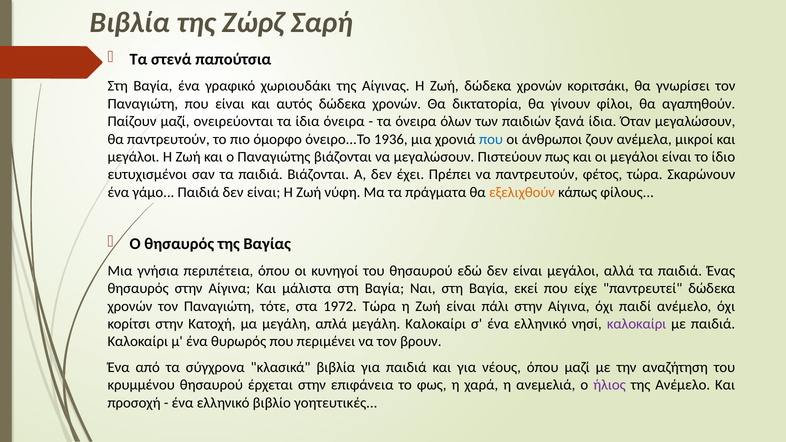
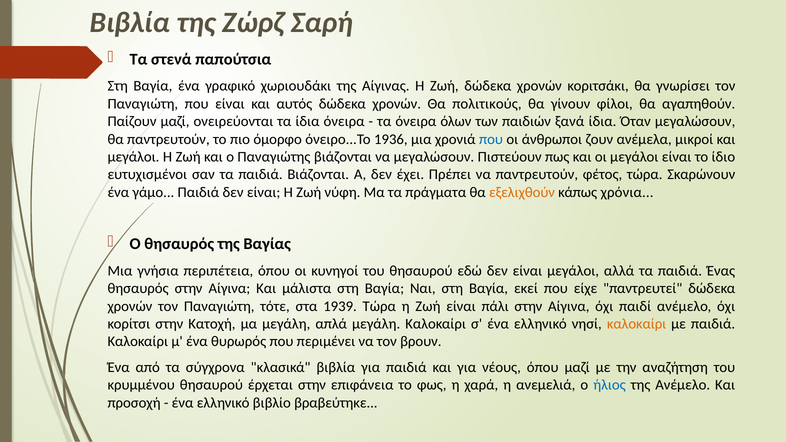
δικτατορία: δικτατορία -> πολιτικούς
φίλους: φίλους -> χρόνια
1972: 1972 -> 1939
καλοκαίρι at (637, 324) colour: purple -> orange
ήλιος colour: purple -> blue
γοητευτικές: γοητευτικές -> βραβεύτηκε
